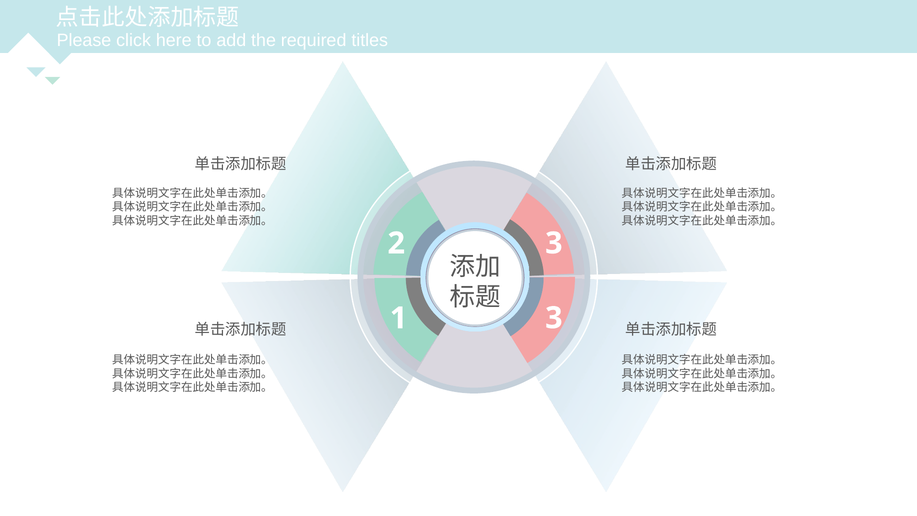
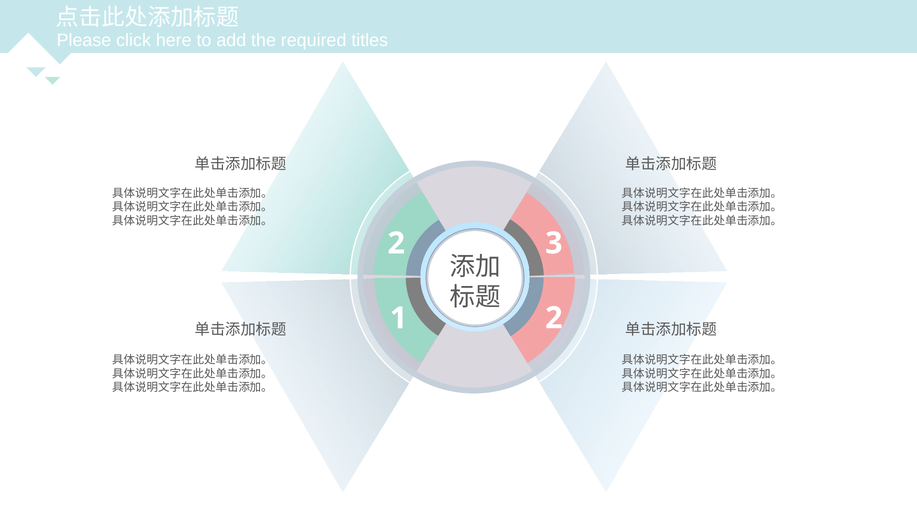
1 3: 3 -> 2
